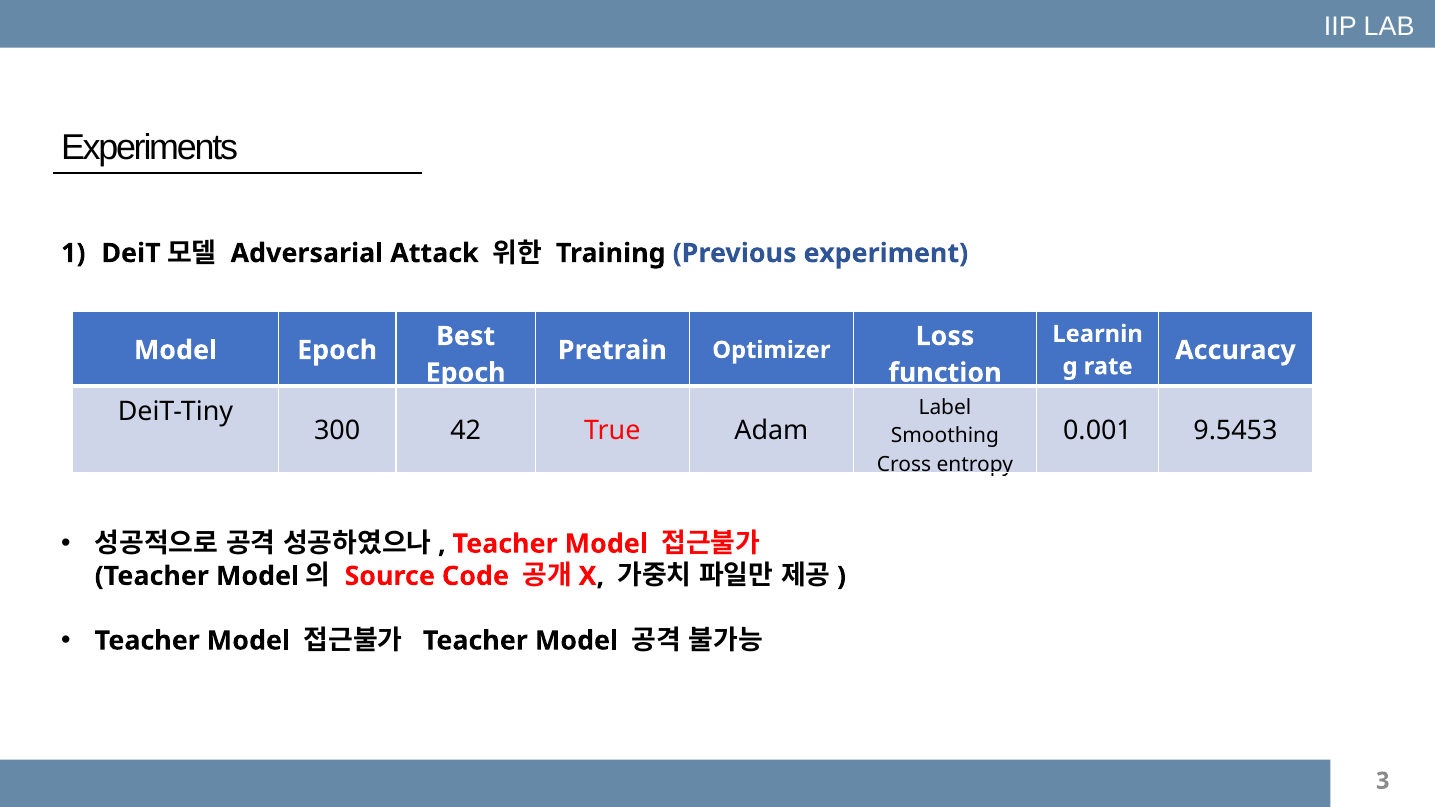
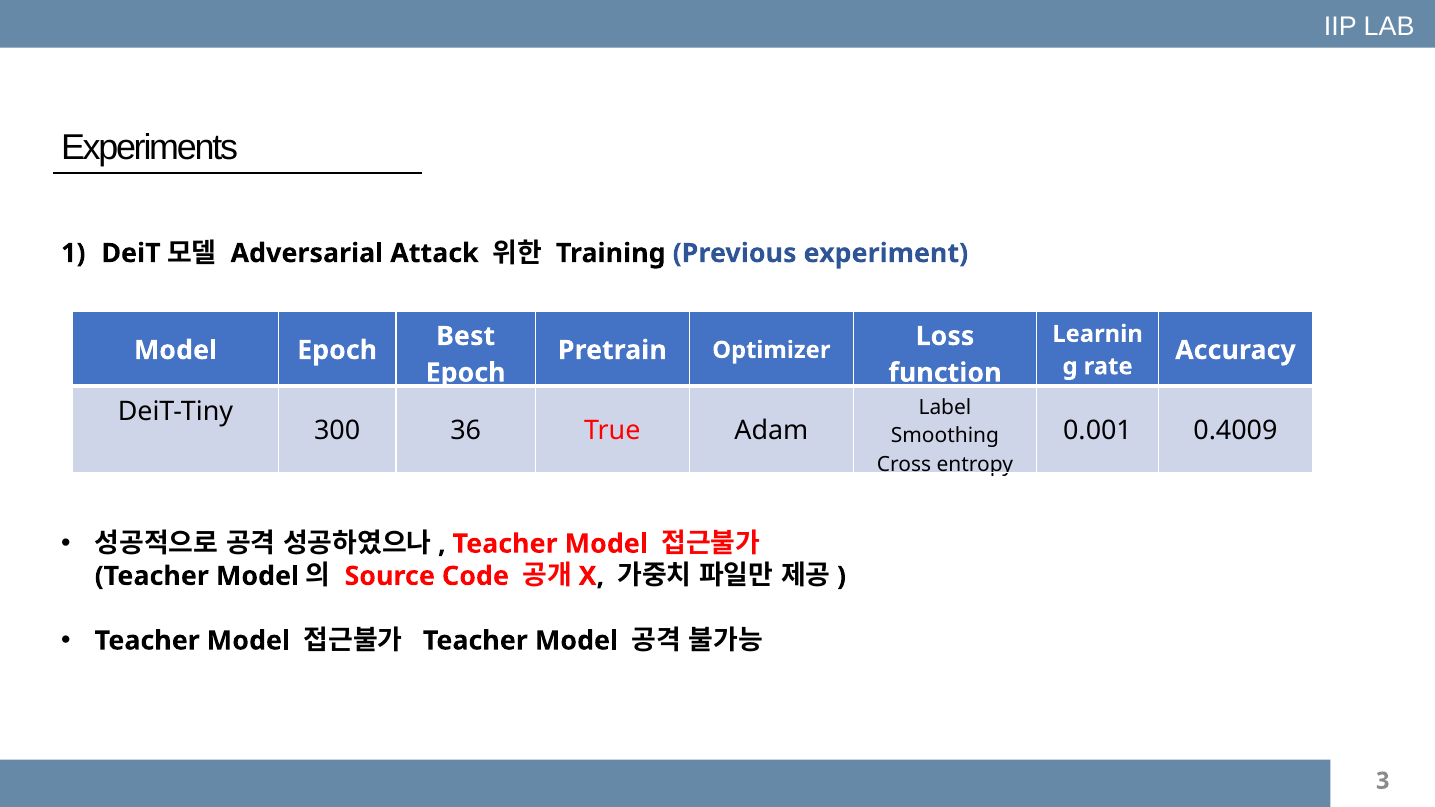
42: 42 -> 36
9.5453: 9.5453 -> 0.4009
